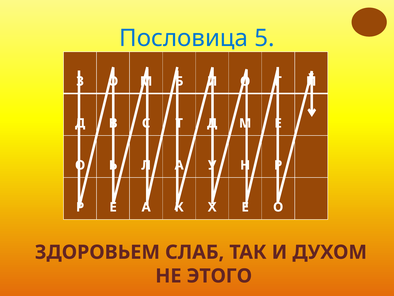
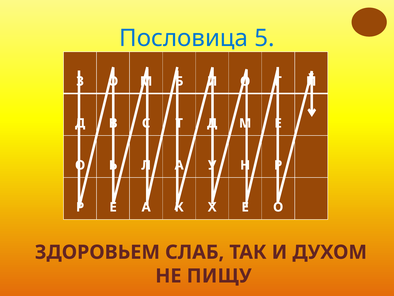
ЭТОГО: ЭТОГО -> ПИЩУ
